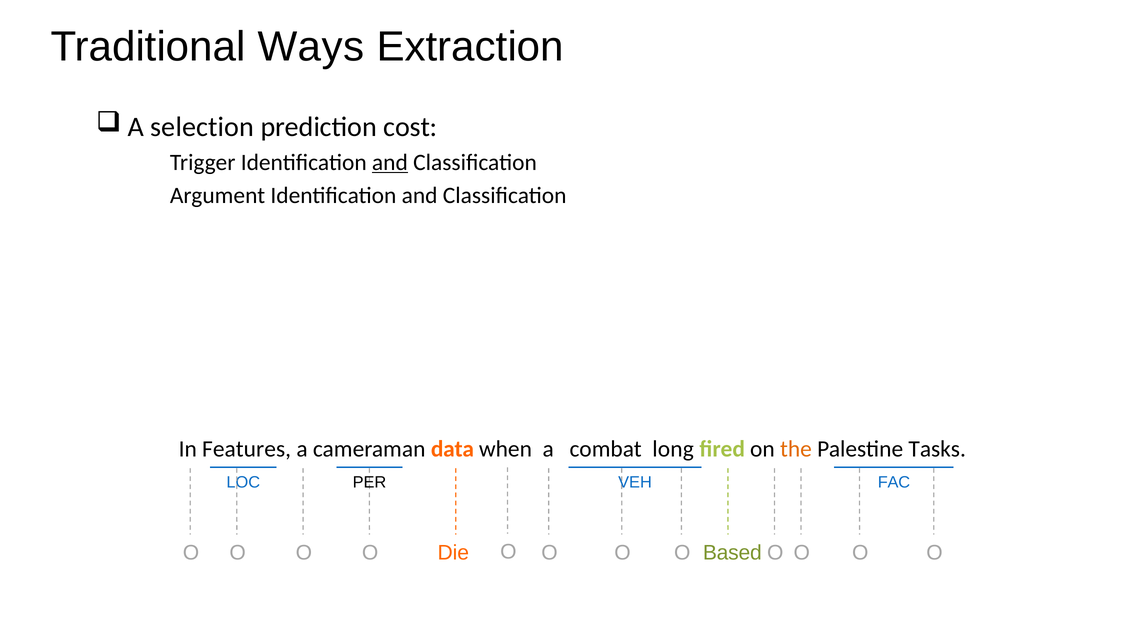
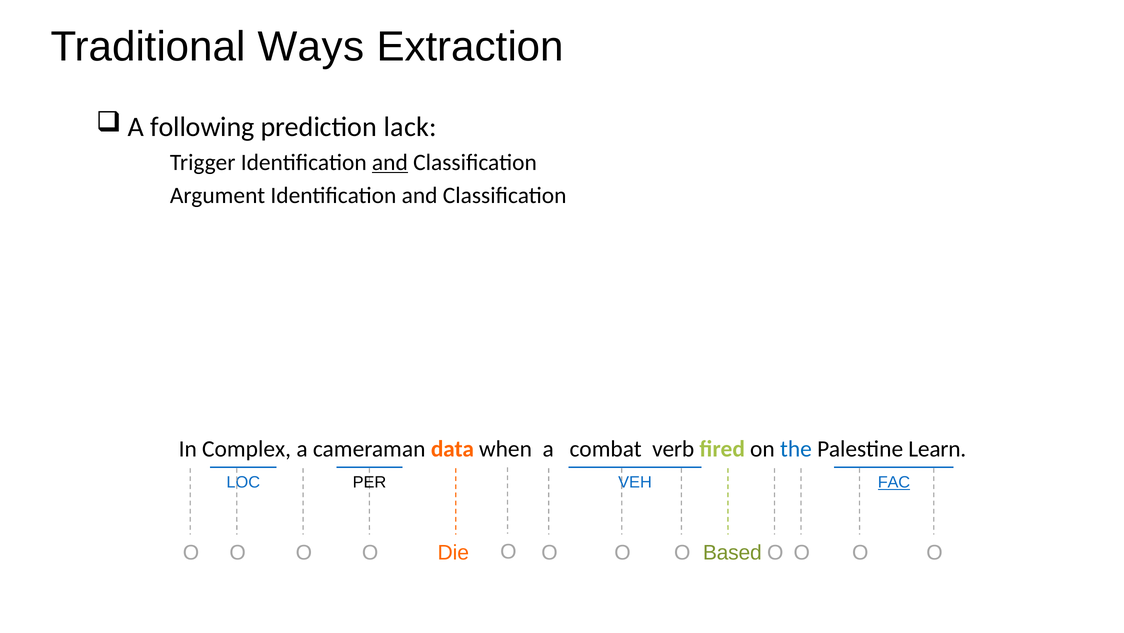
selection: selection -> following
cost: cost -> lack
Features: Features -> Complex
long: long -> verb
the colour: orange -> blue
Tasks: Tasks -> Learn
FAC underline: none -> present
